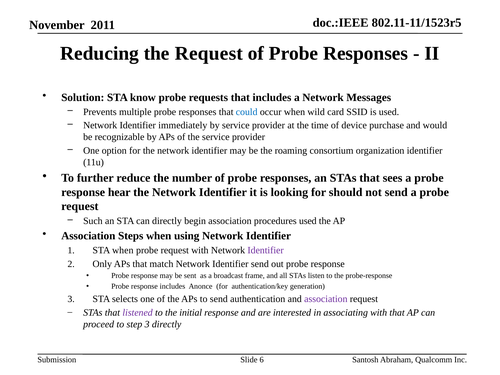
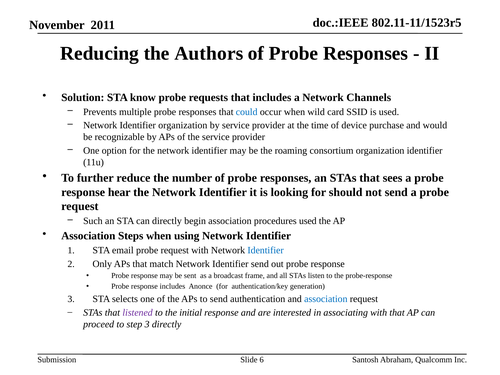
the Request: Request -> Authors
Messages: Messages -> Channels
Identifier immediately: immediately -> organization
STA when: when -> email
Identifier at (266, 250) colour: purple -> blue
association at (326, 299) colour: purple -> blue
